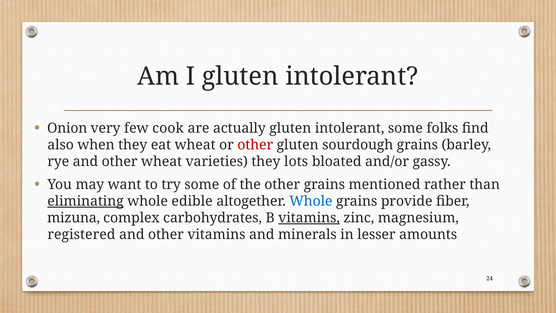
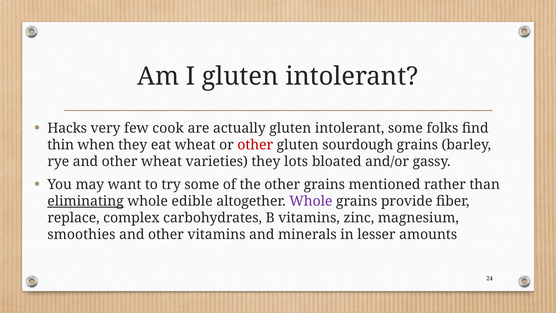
Onion: Onion -> Hacks
also: also -> thin
Whole at (311, 201) colour: blue -> purple
mizuna: mizuna -> replace
vitamins at (309, 218) underline: present -> none
registered: registered -> smoothies
